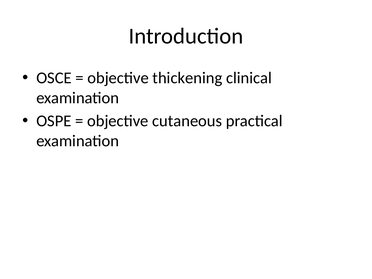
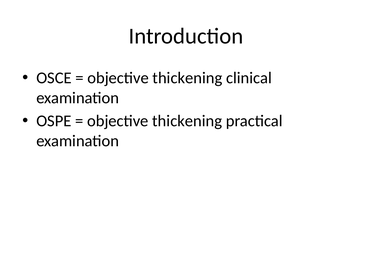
cutaneous at (187, 121): cutaneous -> thickening
